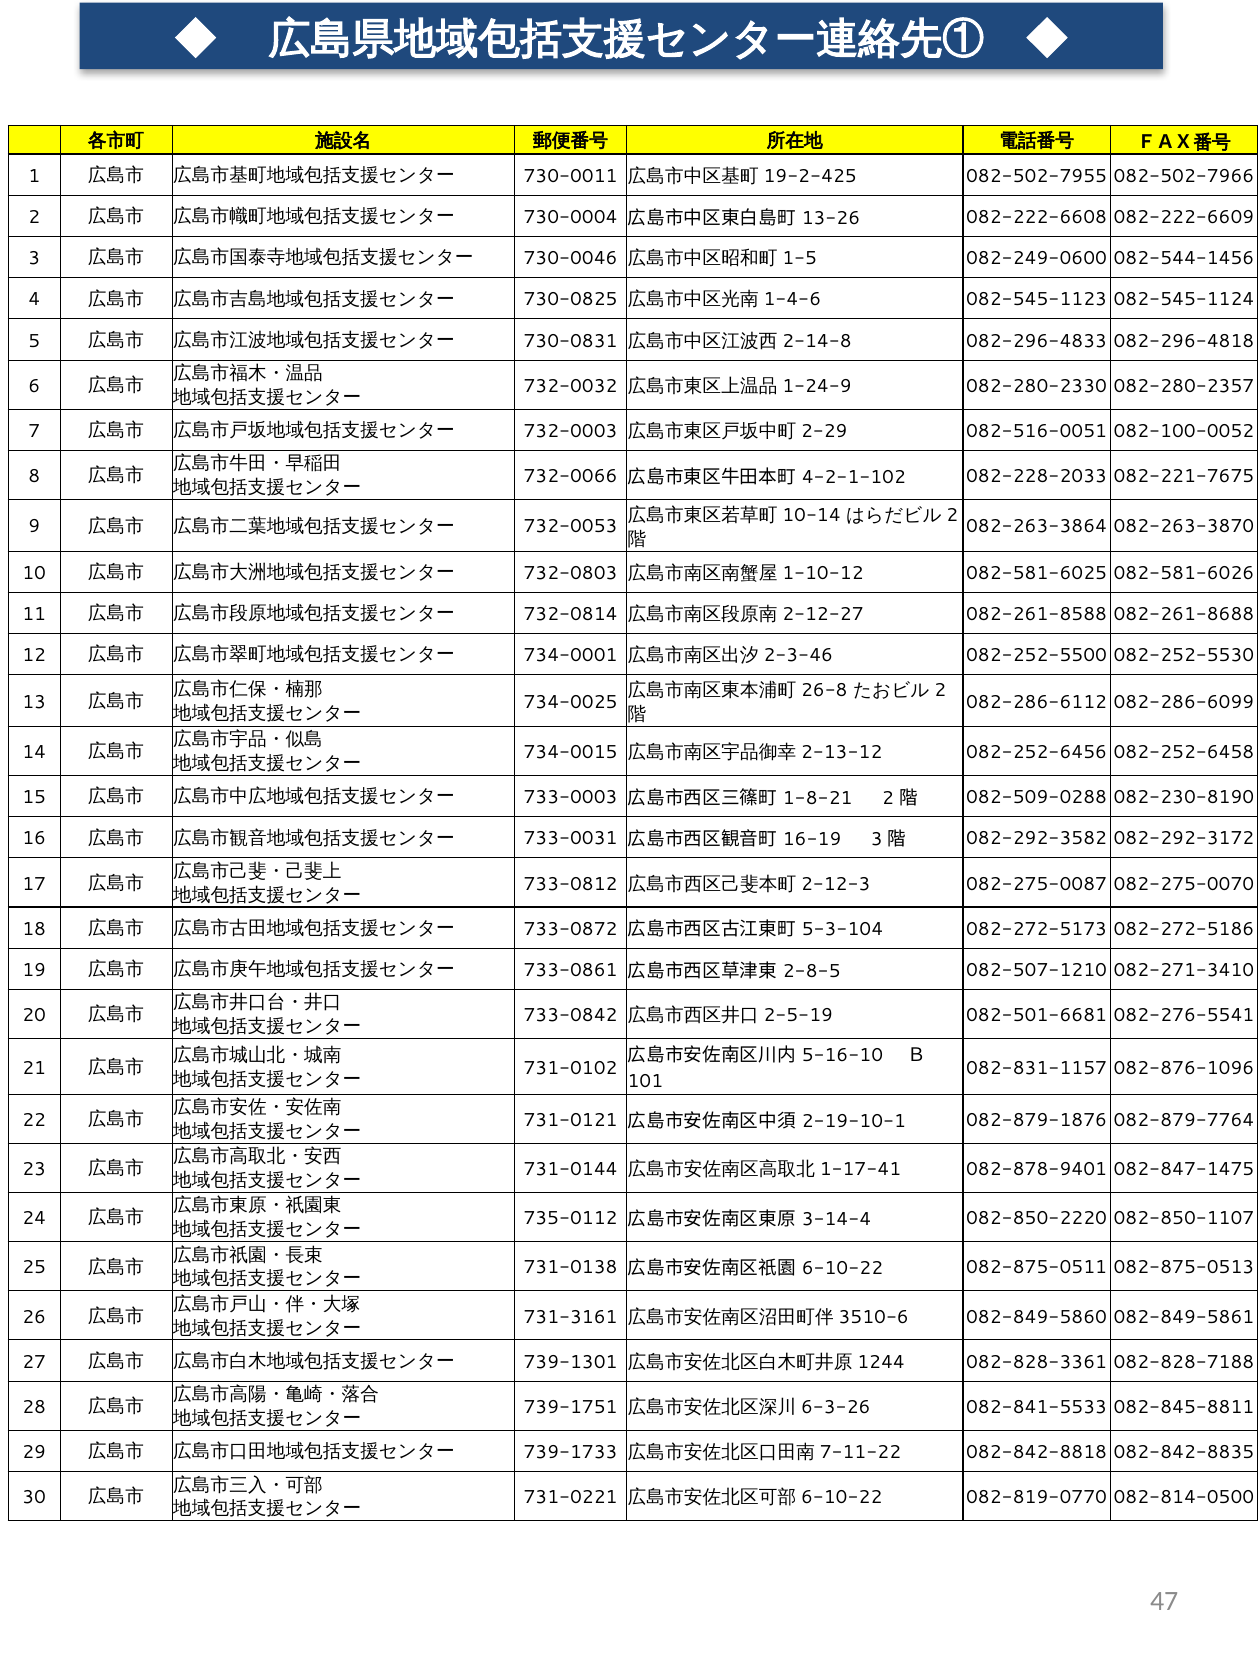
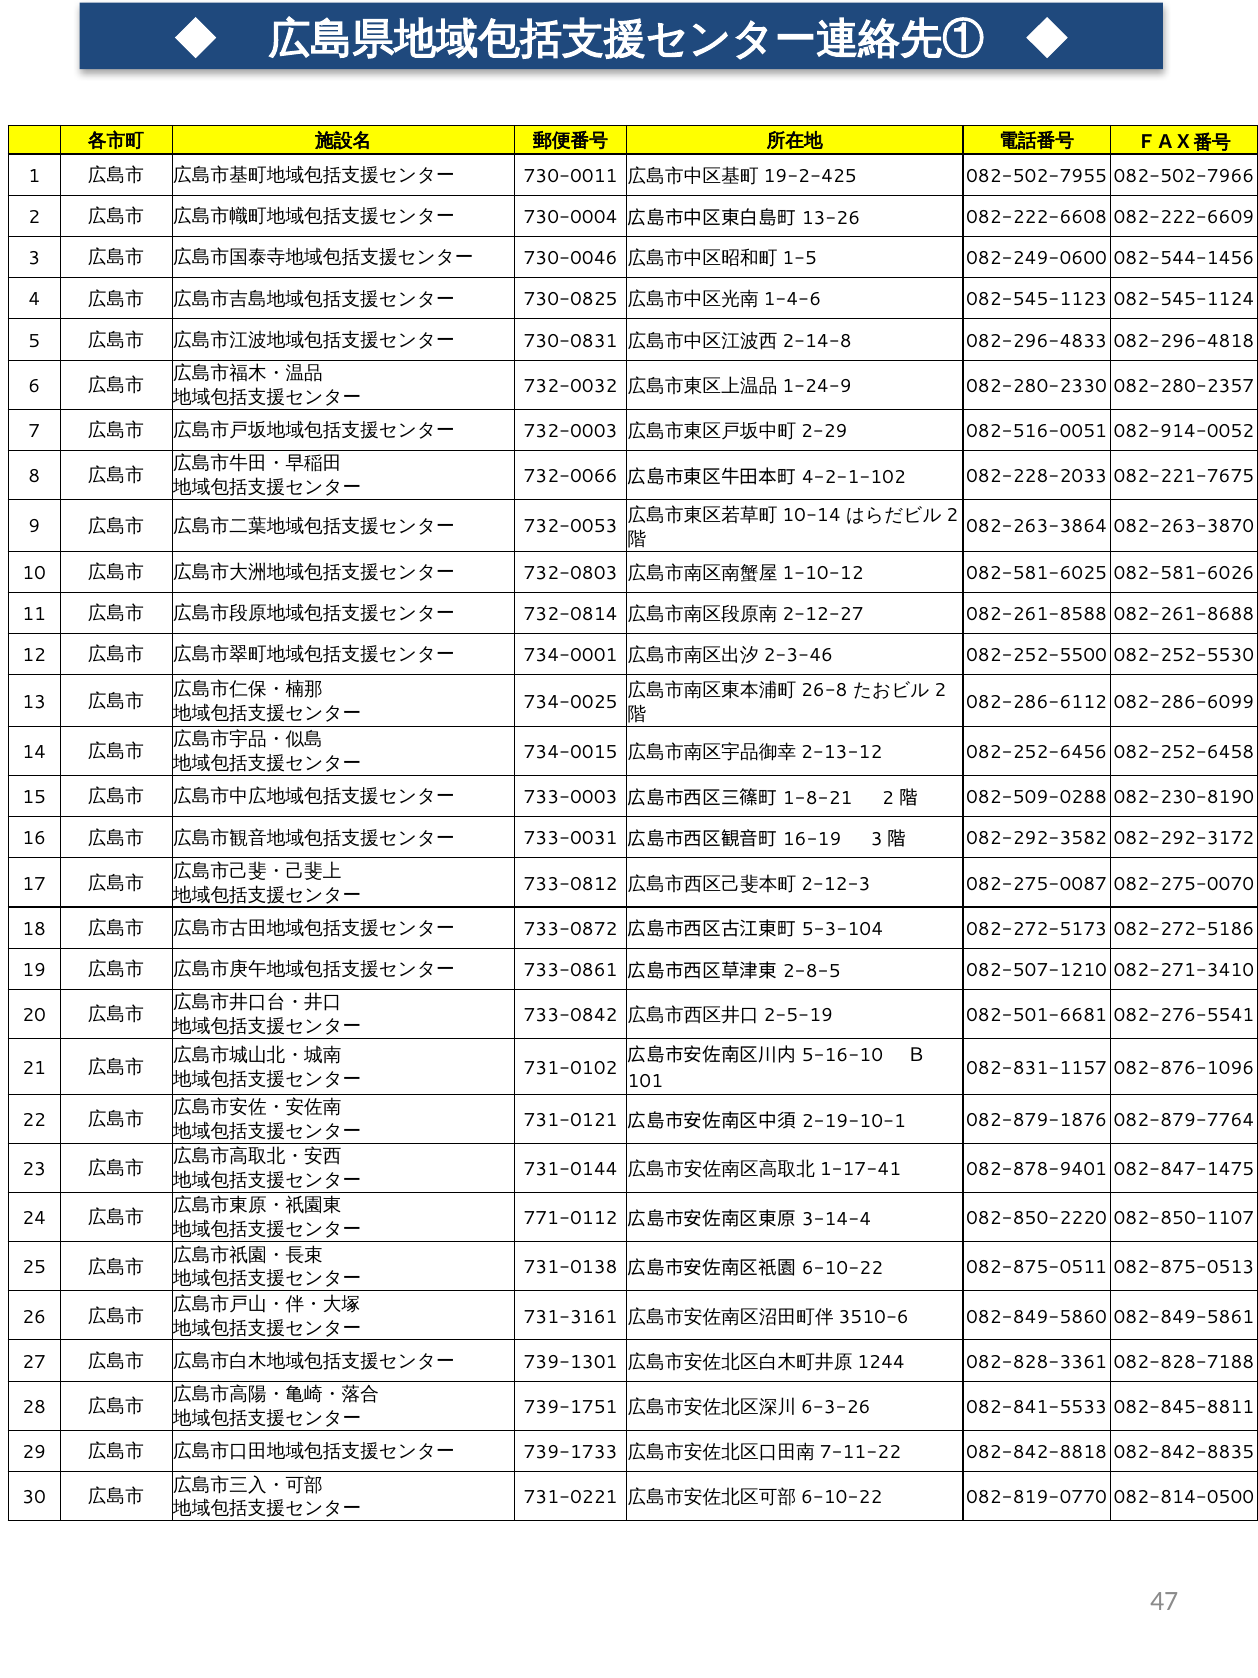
082-100-0052: 082-100-0052 -> 082-914-0052
735-0112: 735-0112 -> 771-0112
